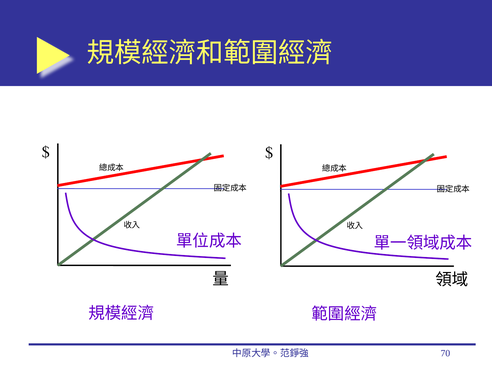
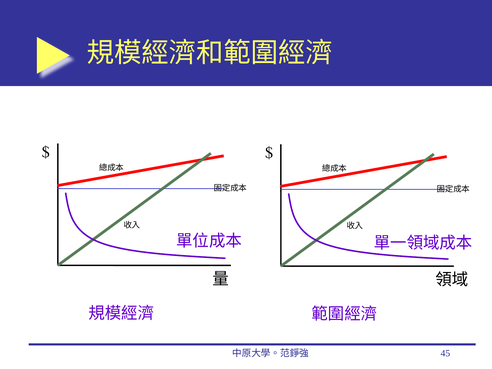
70: 70 -> 45
